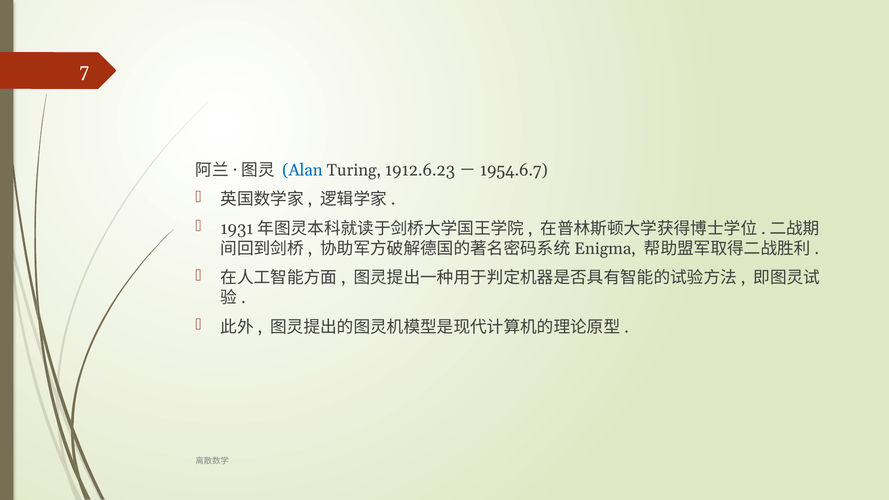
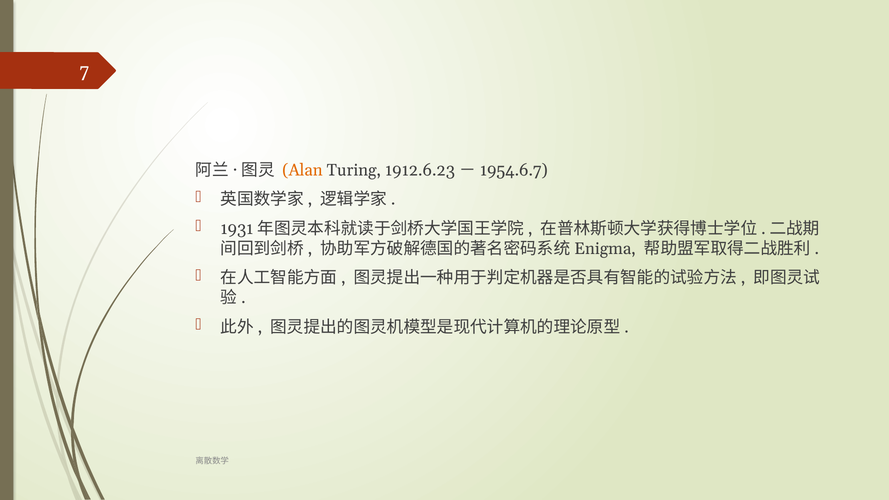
Alan colour: blue -> orange
